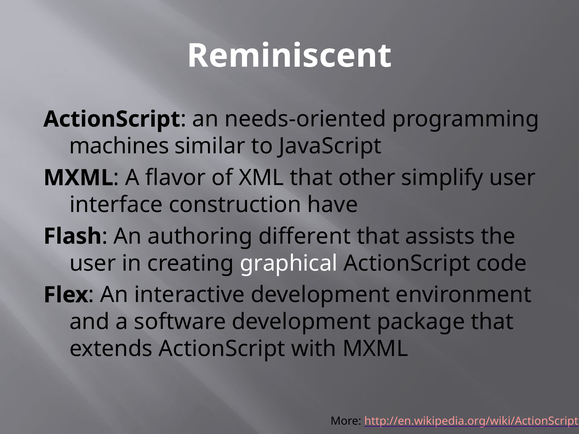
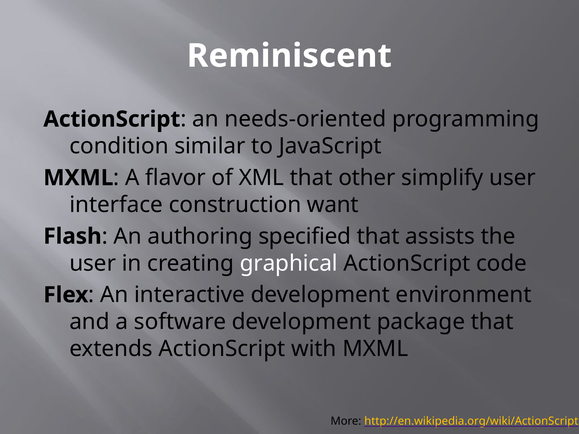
machines: machines -> condition
have: have -> want
different: different -> specified
http://en.wikipedia.org/wiki/ActionScript colour: pink -> yellow
